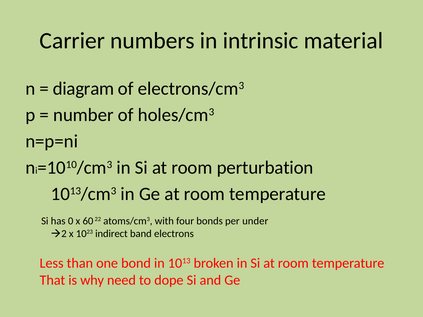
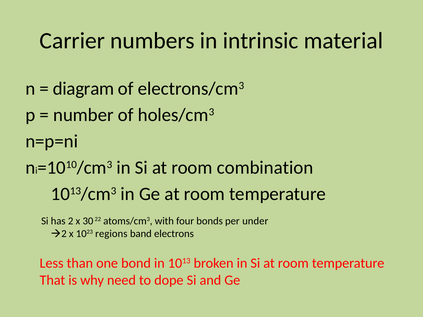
perturbation: perturbation -> combination
0: 0 -> 2
60: 60 -> 30
indirect: indirect -> regions
